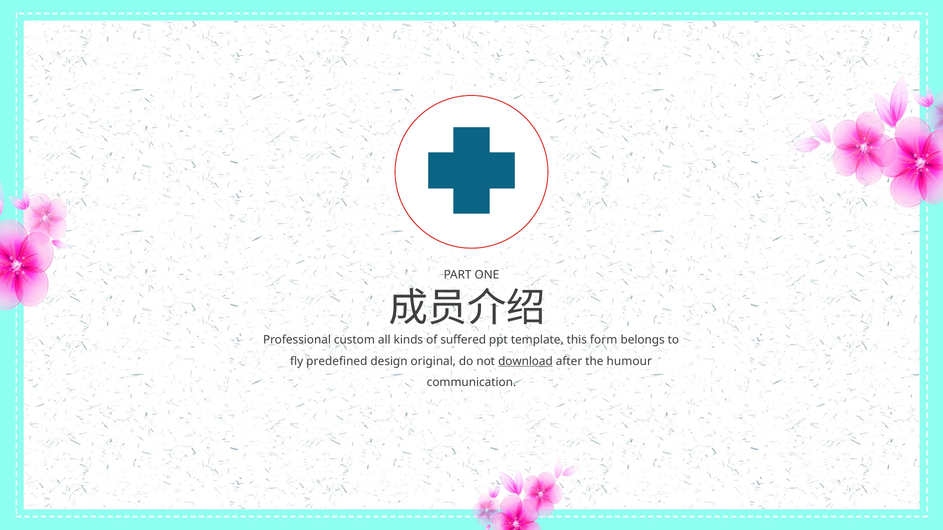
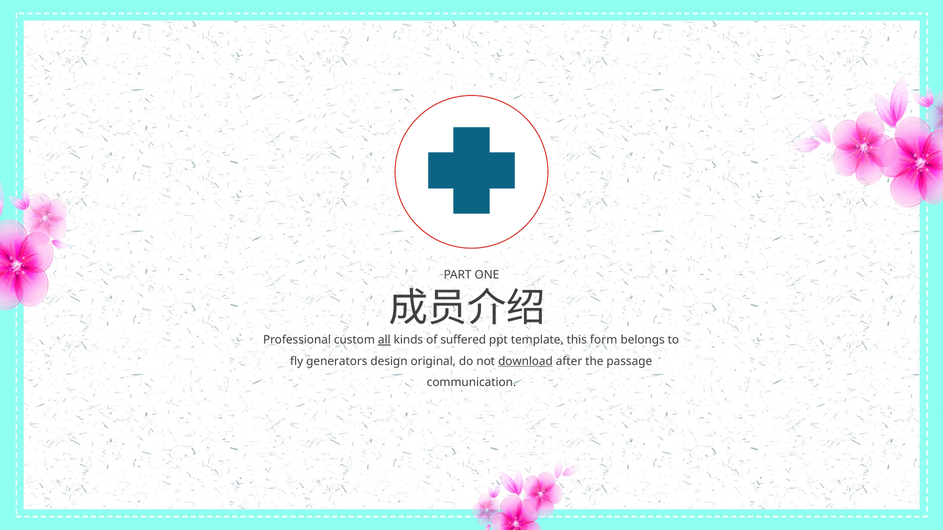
all underline: none -> present
predefined: predefined -> generators
humour: humour -> passage
